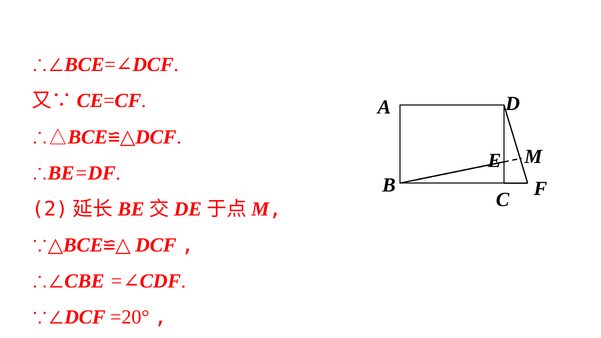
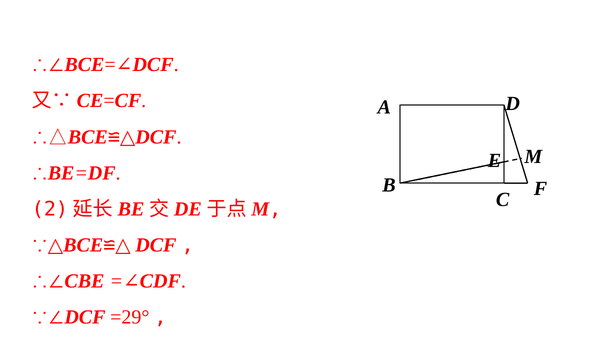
=20°: =20° -> =29°
